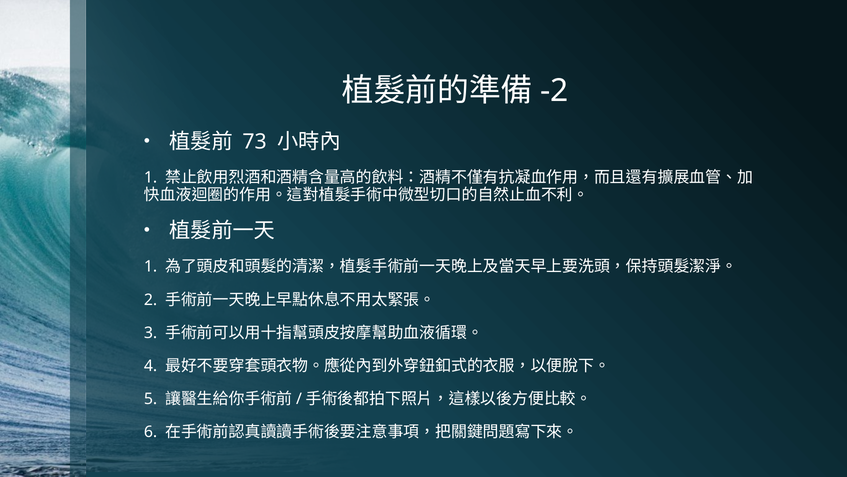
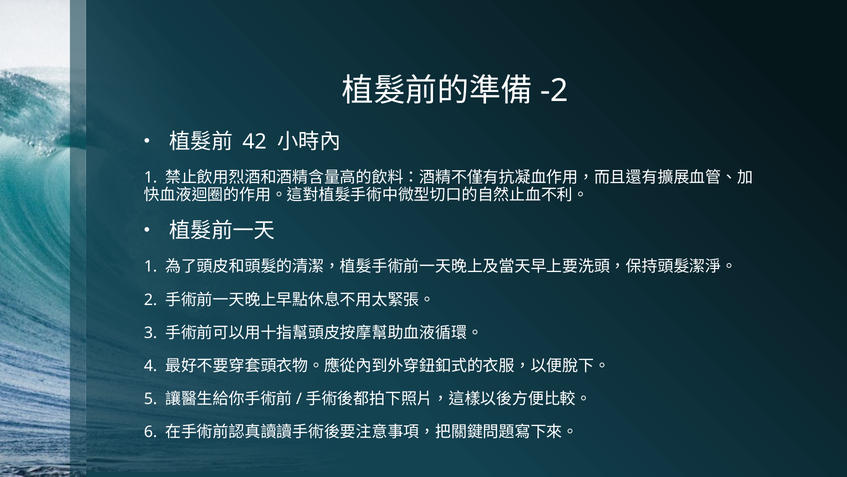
73: 73 -> 42
